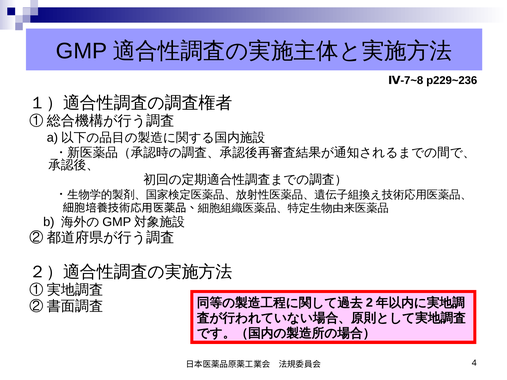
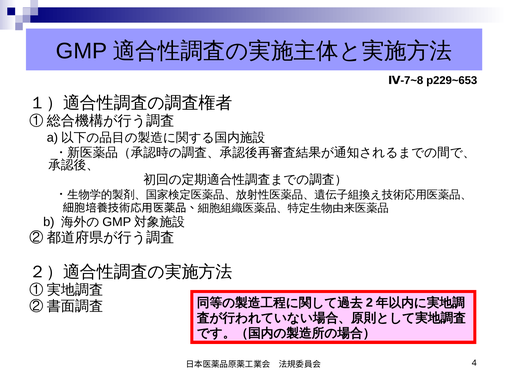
p229~236: p229~236 -> p229~653
